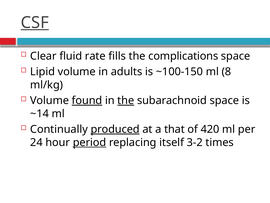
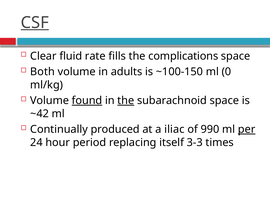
Lipid: Lipid -> Both
8: 8 -> 0
~14: ~14 -> ~42
produced underline: present -> none
that: that -> iliac
420: 420 -> 990
per underline: none -> present
period underline: present -> none
3-2: 3-2 -> 3-3
